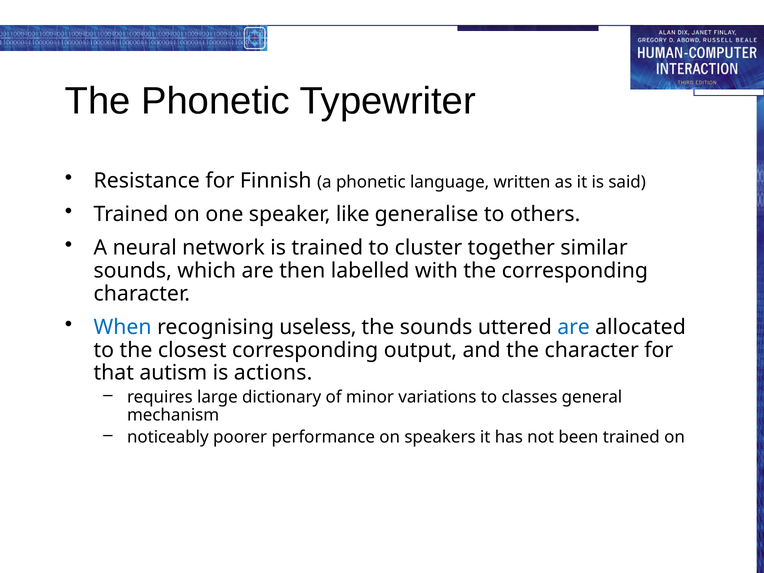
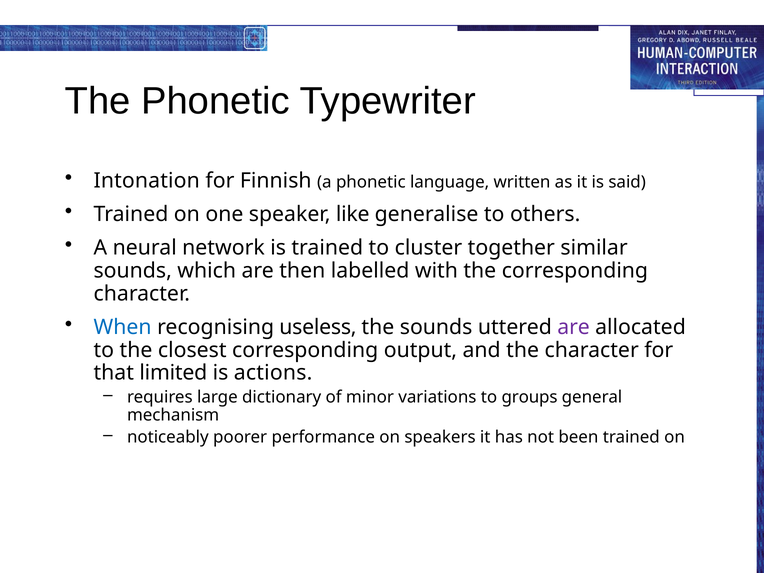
Resistance: Resistance -> Intonation
are at (574, 327) colour: blue -> purple
autism: autism -> limited
classes: classes -> groups
